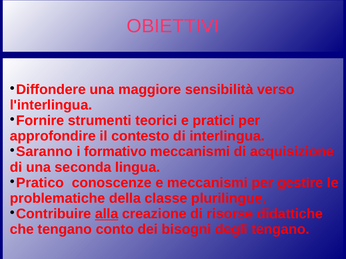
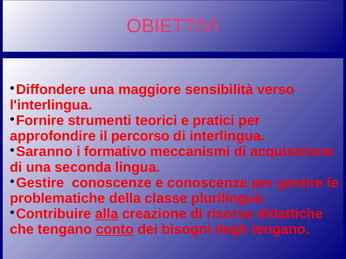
contesto: contesto -> percorso
Pratico at (40, 183): Pratico -> Gestire
e meccanismi: meccanismi -> conoscenze
conto underline: none -> present
